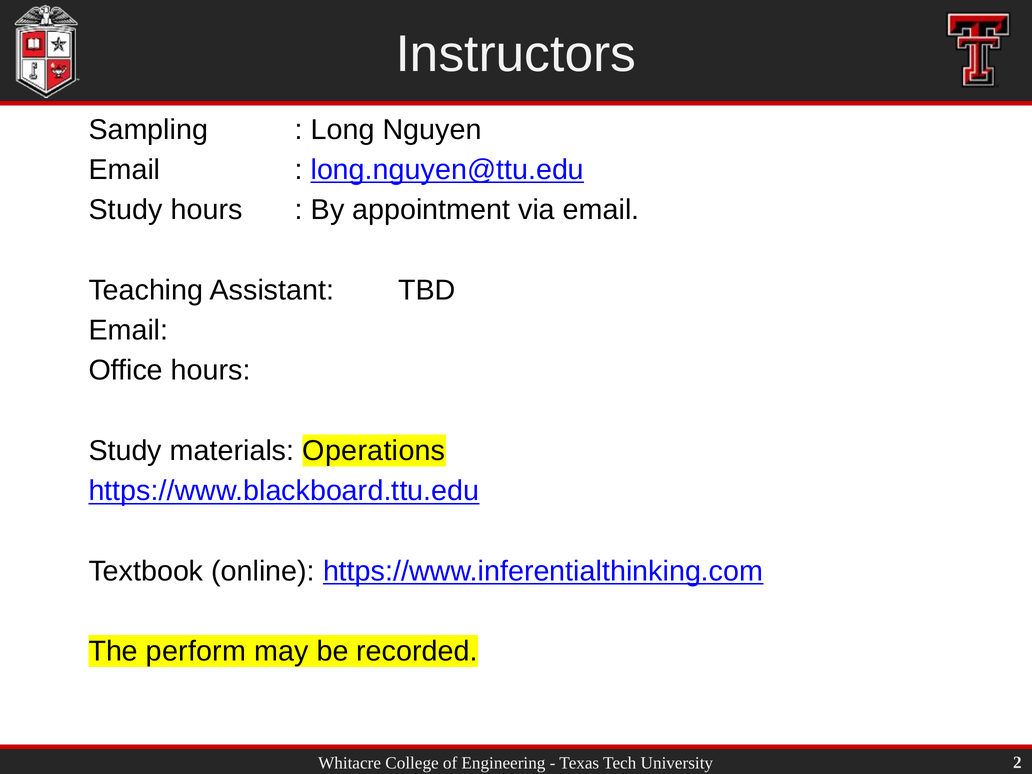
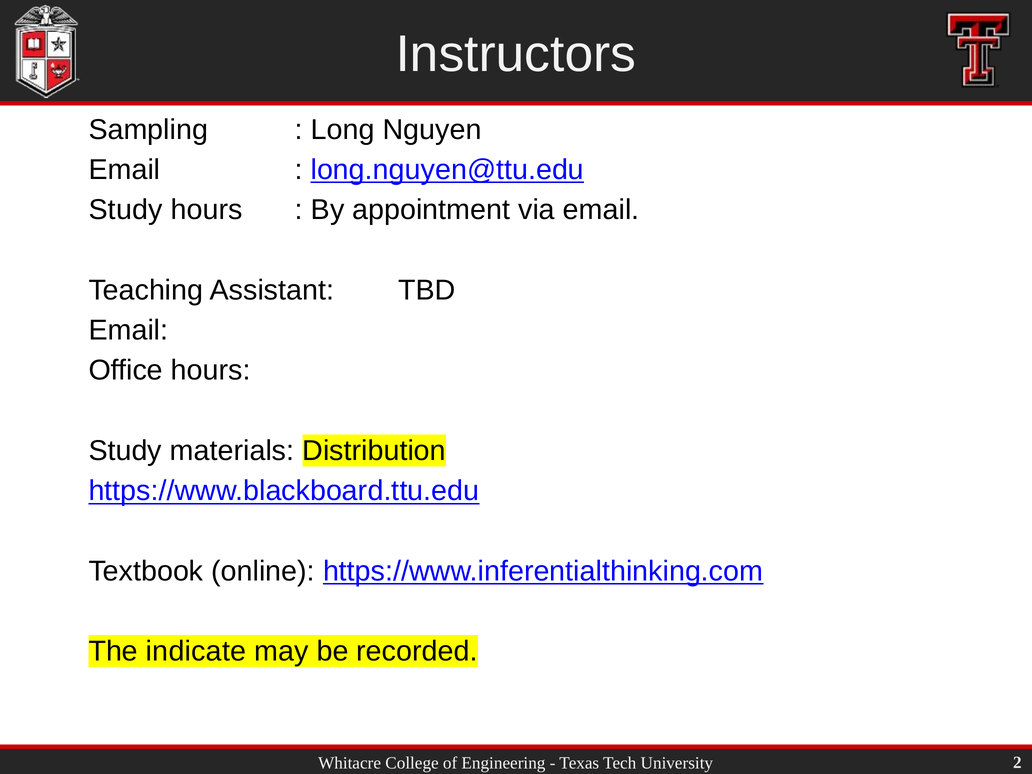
Operations: Operations -> Distribution
perform: perform -> indicate
